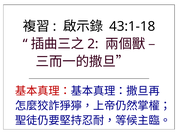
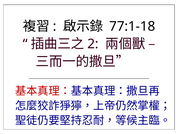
43:1-18: 43:1-18 -> 77:1-18
